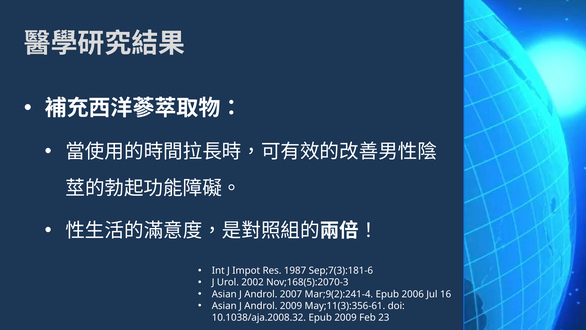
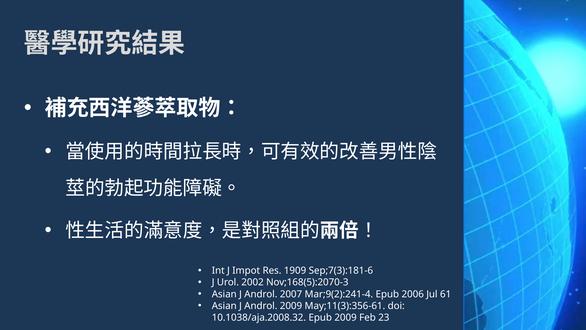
1987: 1987 -> 1909
16: 16 -> 61
